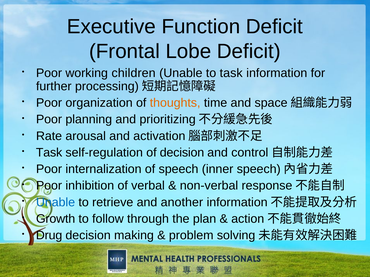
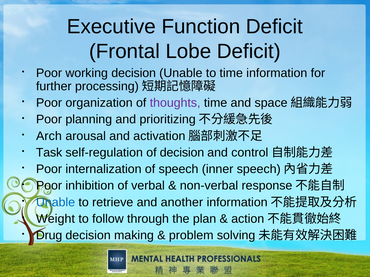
working children: children -> decision
to task: task -> time
thoughts colour: orange -> purple
Rate: Rate -> Arch
Growth: Growth -> Weight
